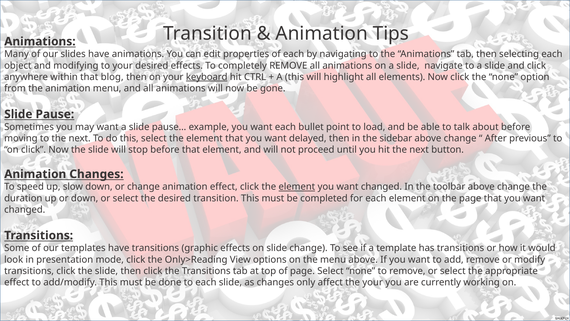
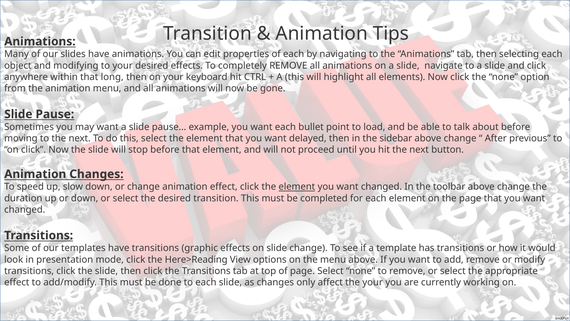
blog: blog -> long
keyboard underline: present -> none
Only>Reading: Only>Reading -> Here>Reading
